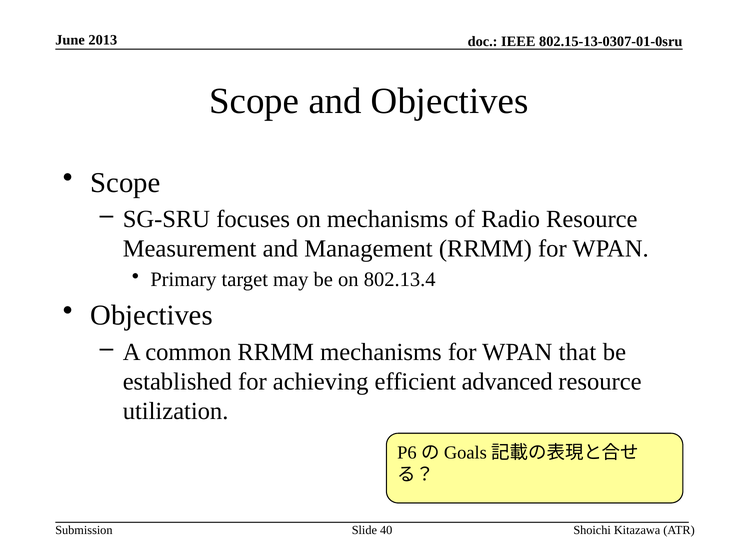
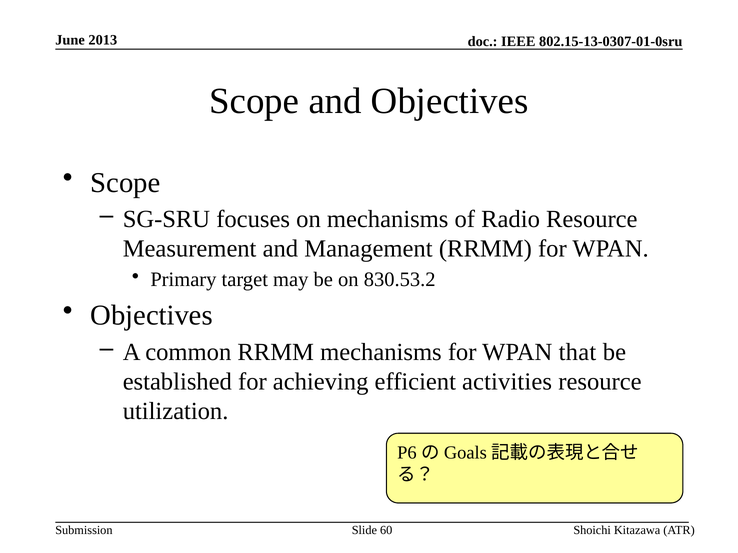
802.13.4: 802.13.4 -> 830.53.2
advanced: advanced -> activities
40: 40 -> 60
